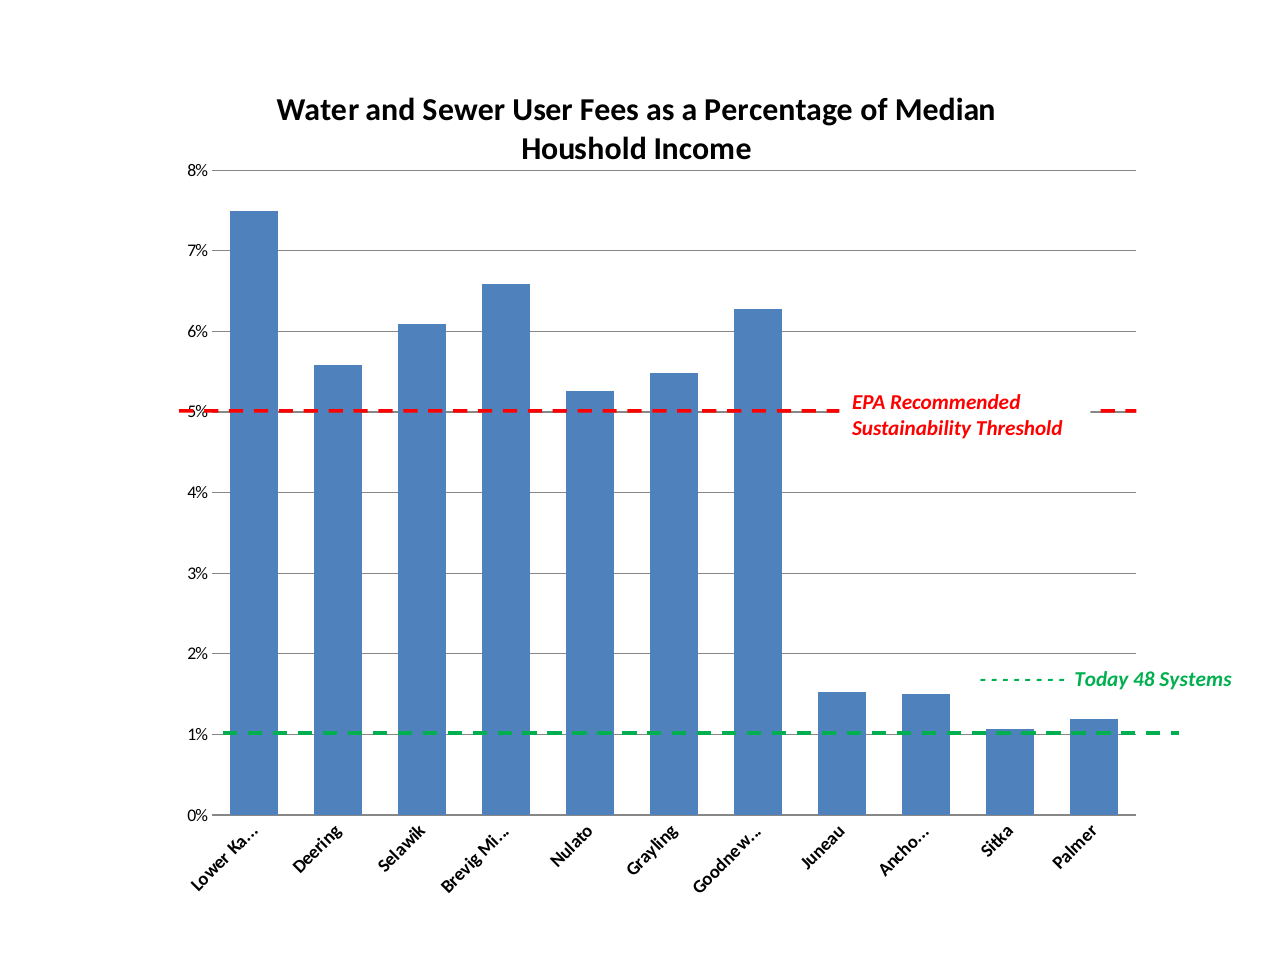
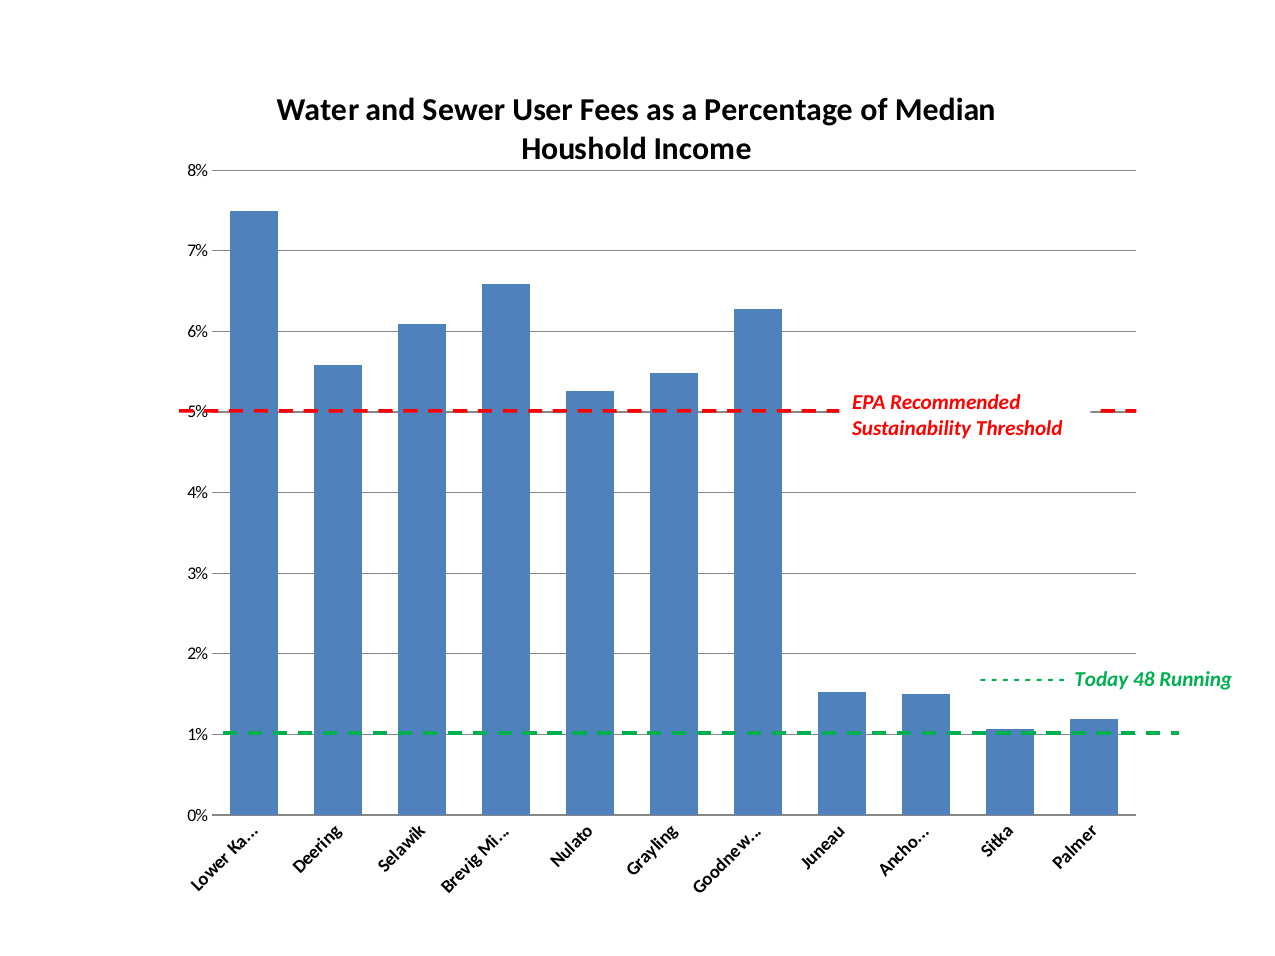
Systems: Systems -> Running
